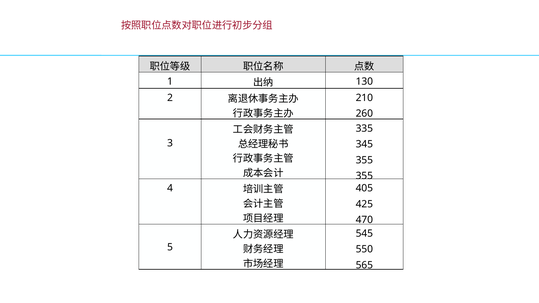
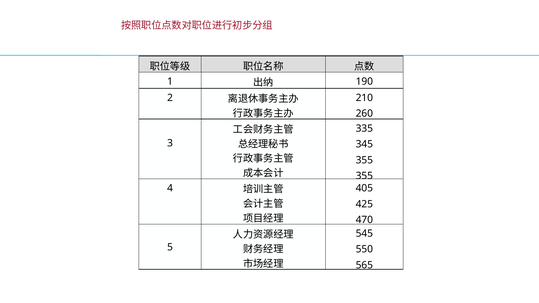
130: 130 -> 190
